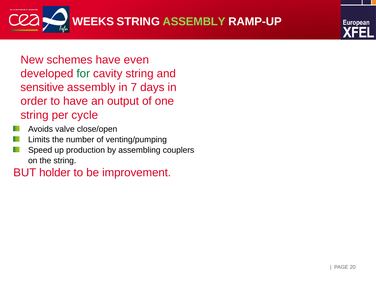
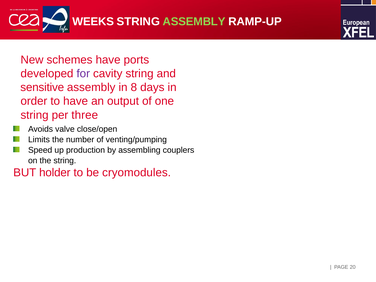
even: even -> ports
for colour: green -> purple
7: 7 -> 8
cycle: cycle -> three
improvement: improvement -> cryomodules
